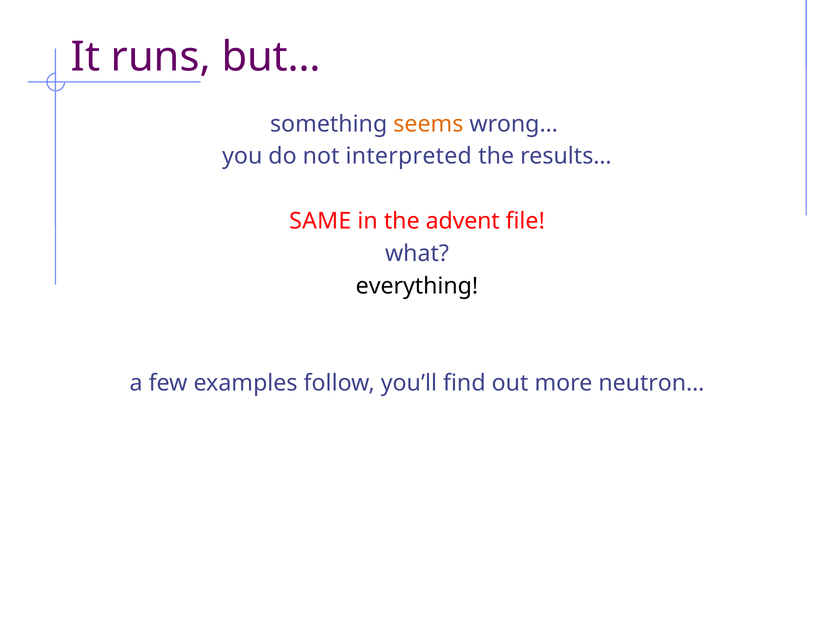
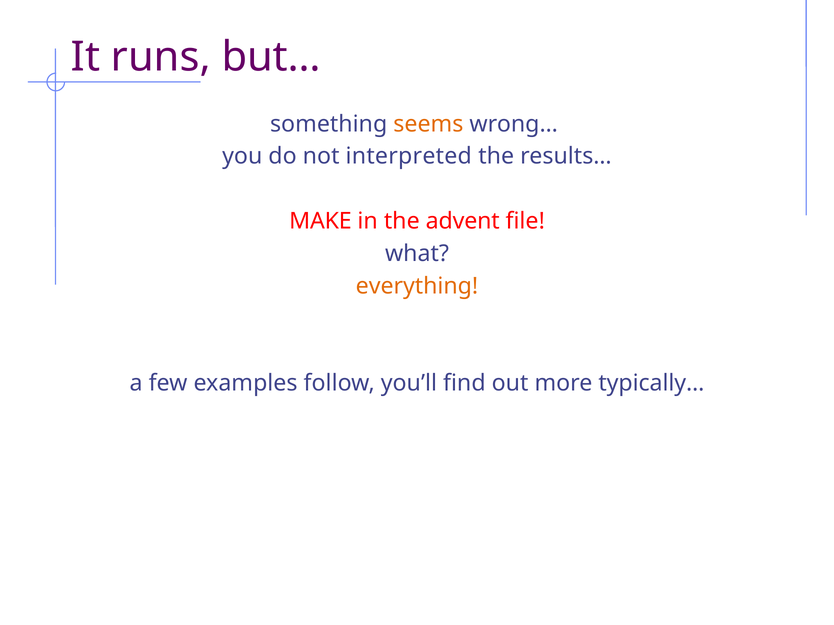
SAME: SAME -> MAKE
everything colour: black -> orange
neutron…: neutron… -> typically…
